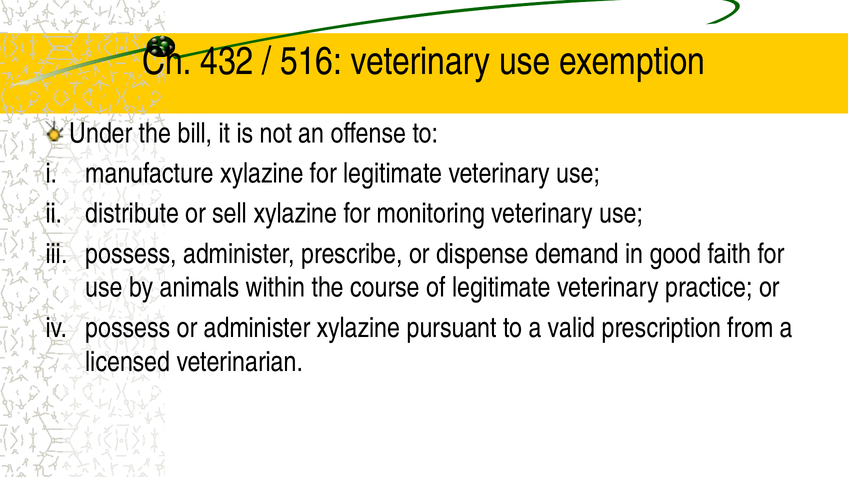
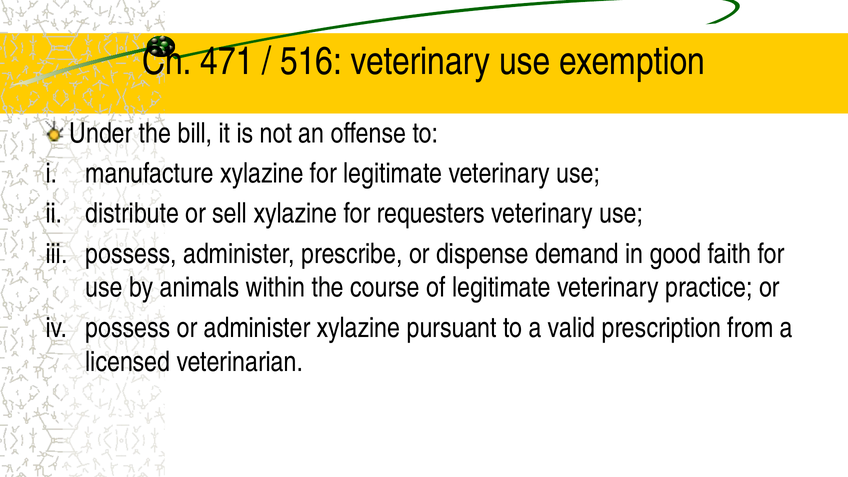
432: 432 -> 471
monitoring: monitoring -> requesters
